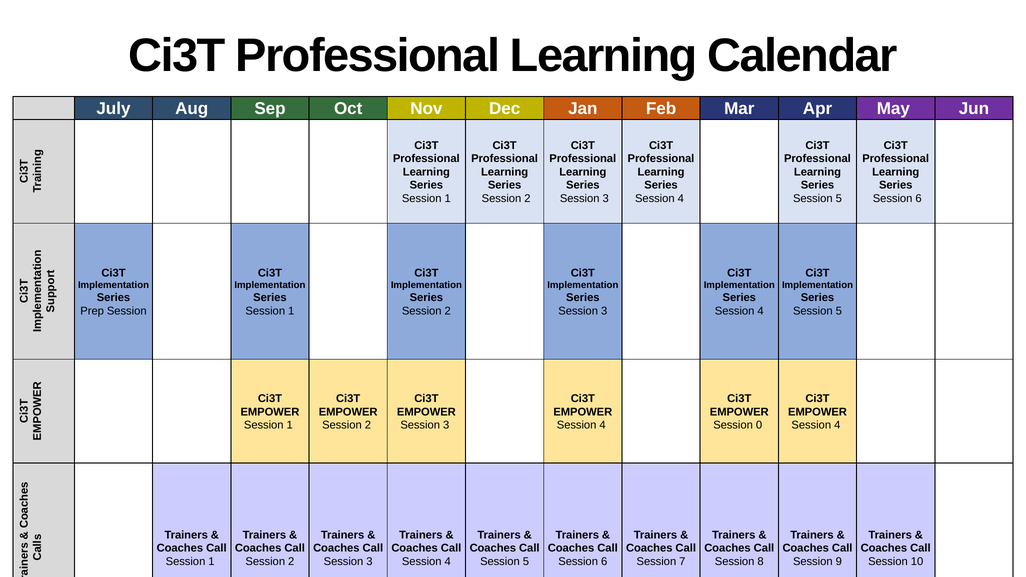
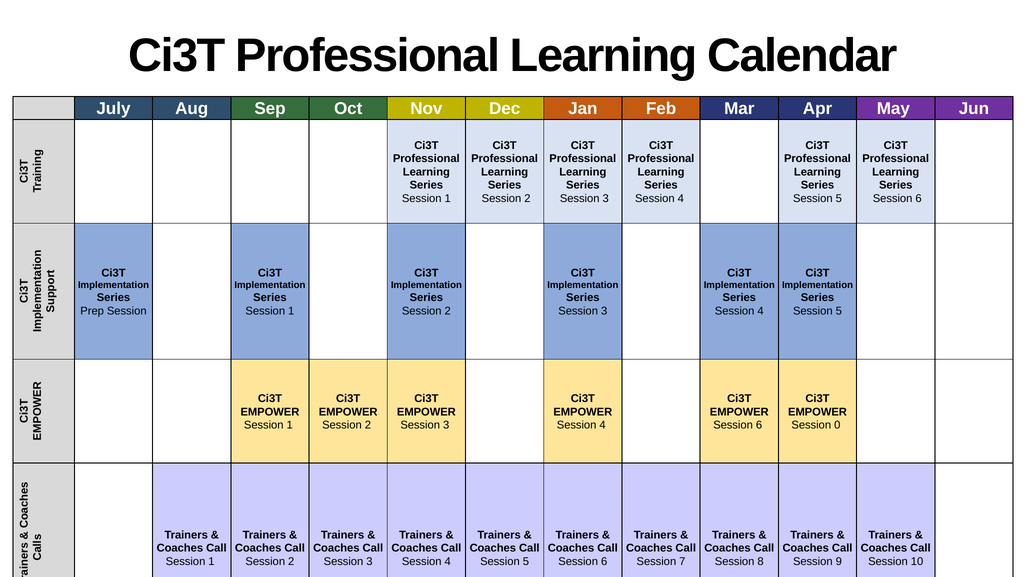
0 at (759, 425): 0 -> 6
4 at (837, 425): 4 -> 0
